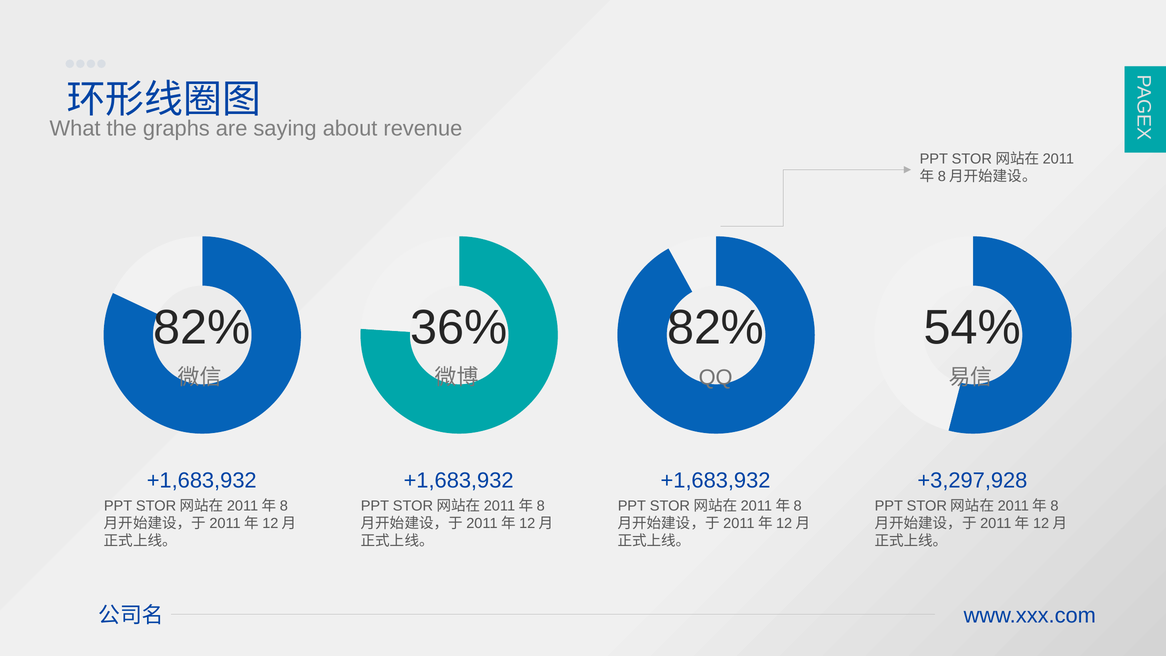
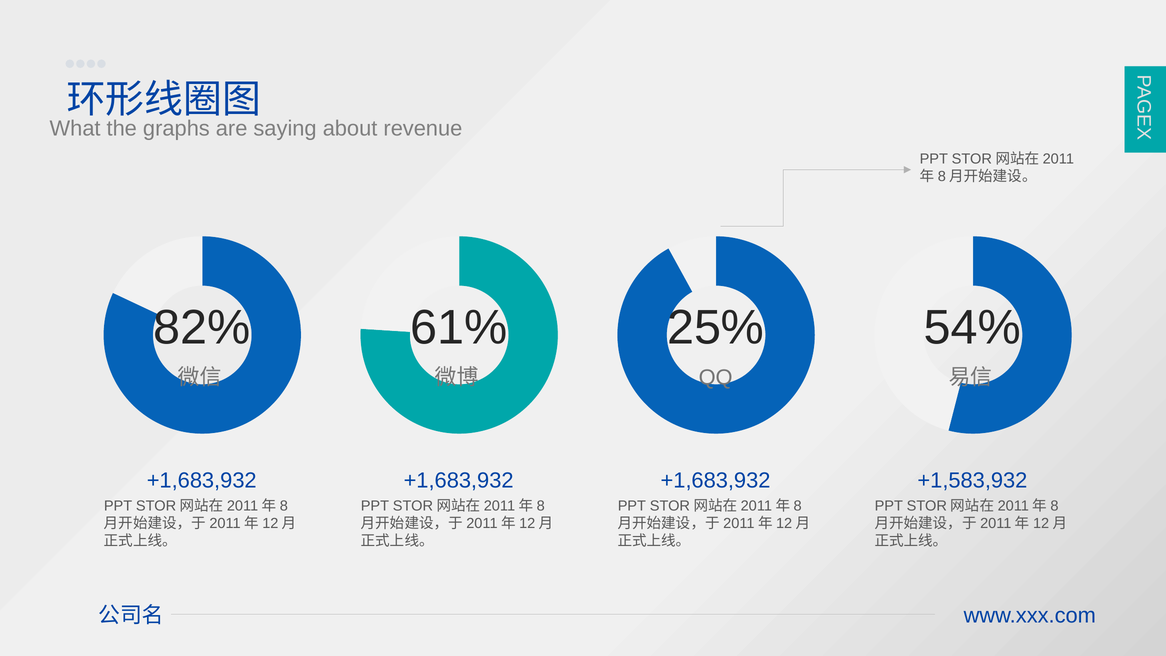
36%: 36% -> 61%
82% at (716, 327): 82% -> 25%
+3,297,928: +3,297,928 -> +1,583,932
